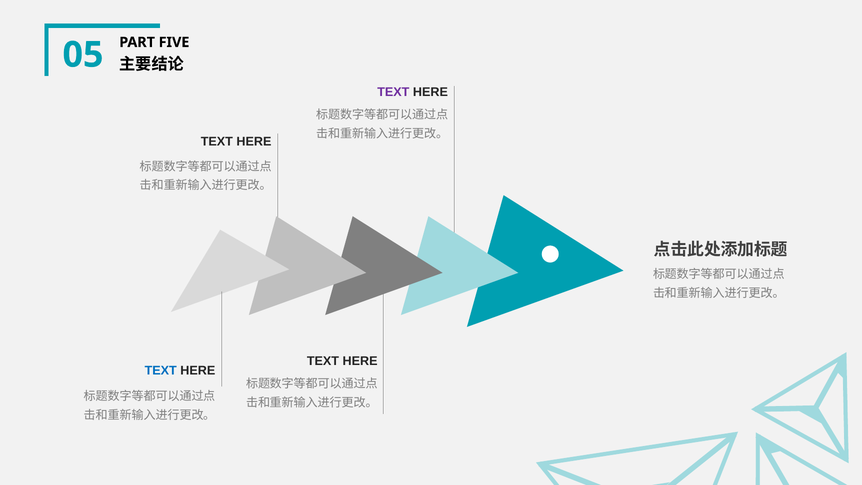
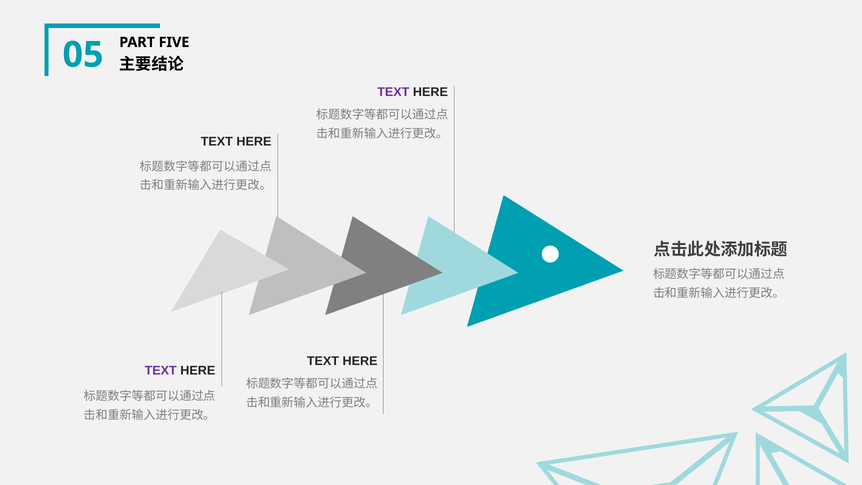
TEXT at (161, 370) colour: blue -> purple
